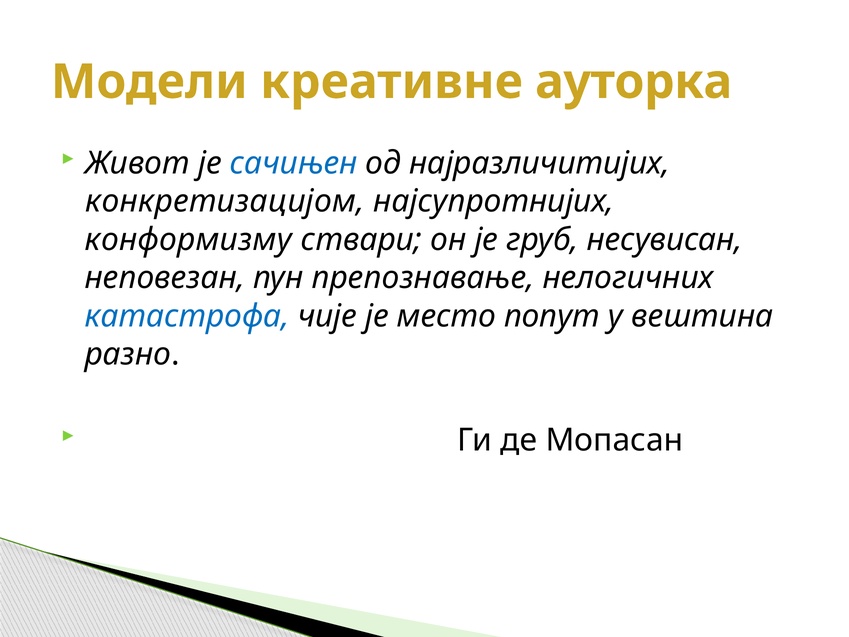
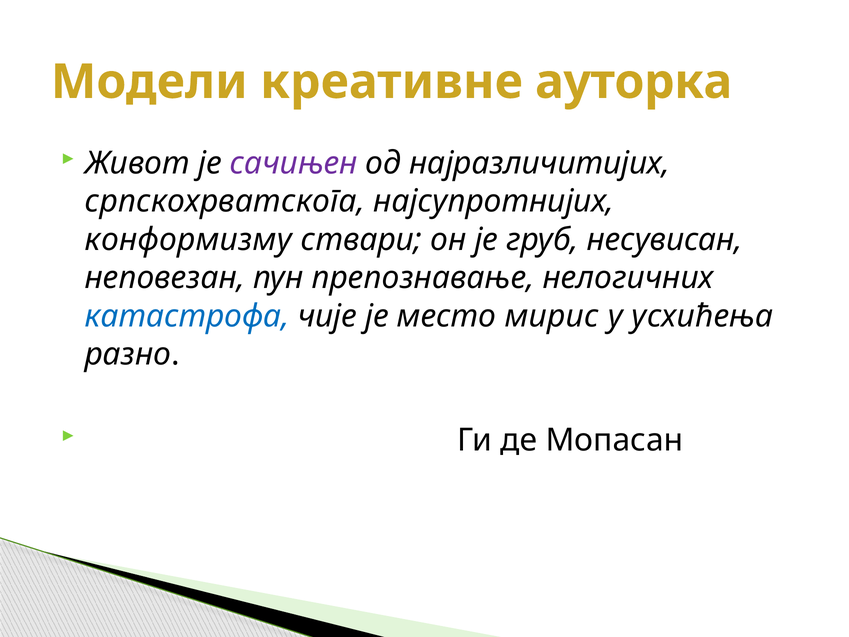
сачињен colour: blue -> purple
конкретизацијом: конкретизацијом -> српскохрватскога
попут: попут -> мирис
вештина: вештина -> усхићења
